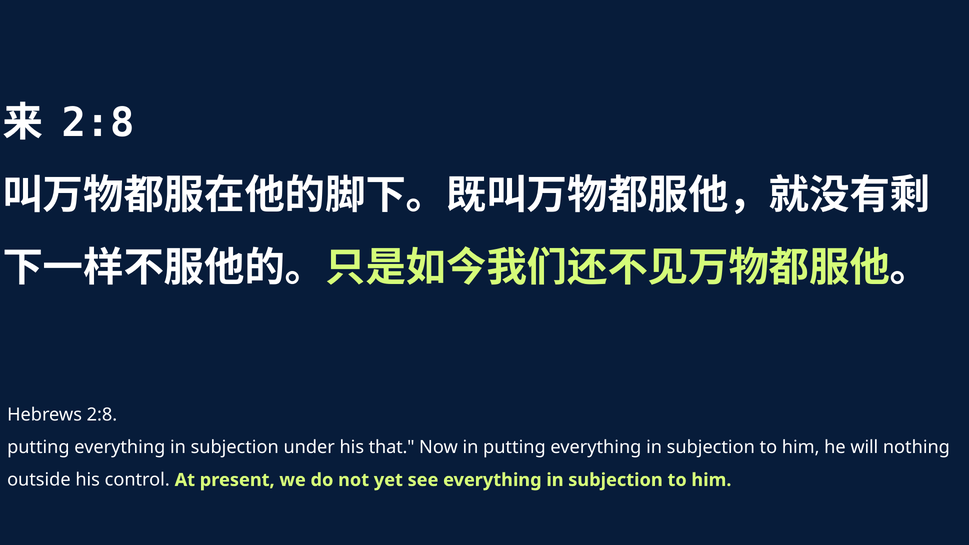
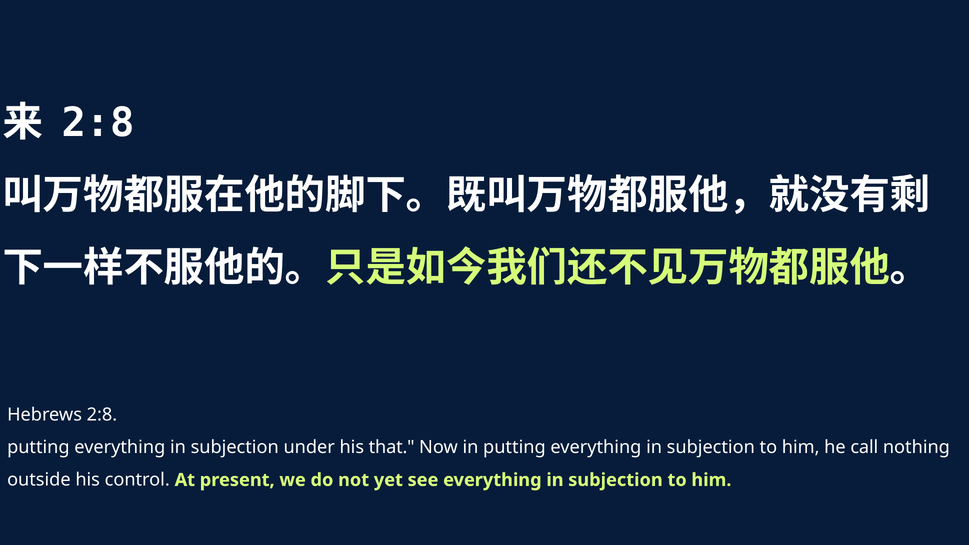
will: will -> call
